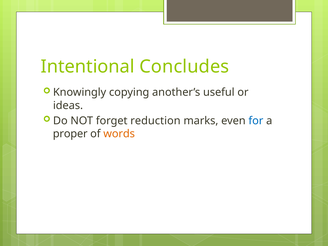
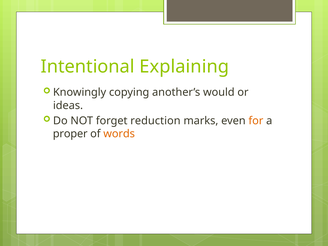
Concludes: Concludes -> Explaining
useful: useful -> would
for colour: blue -> orange
